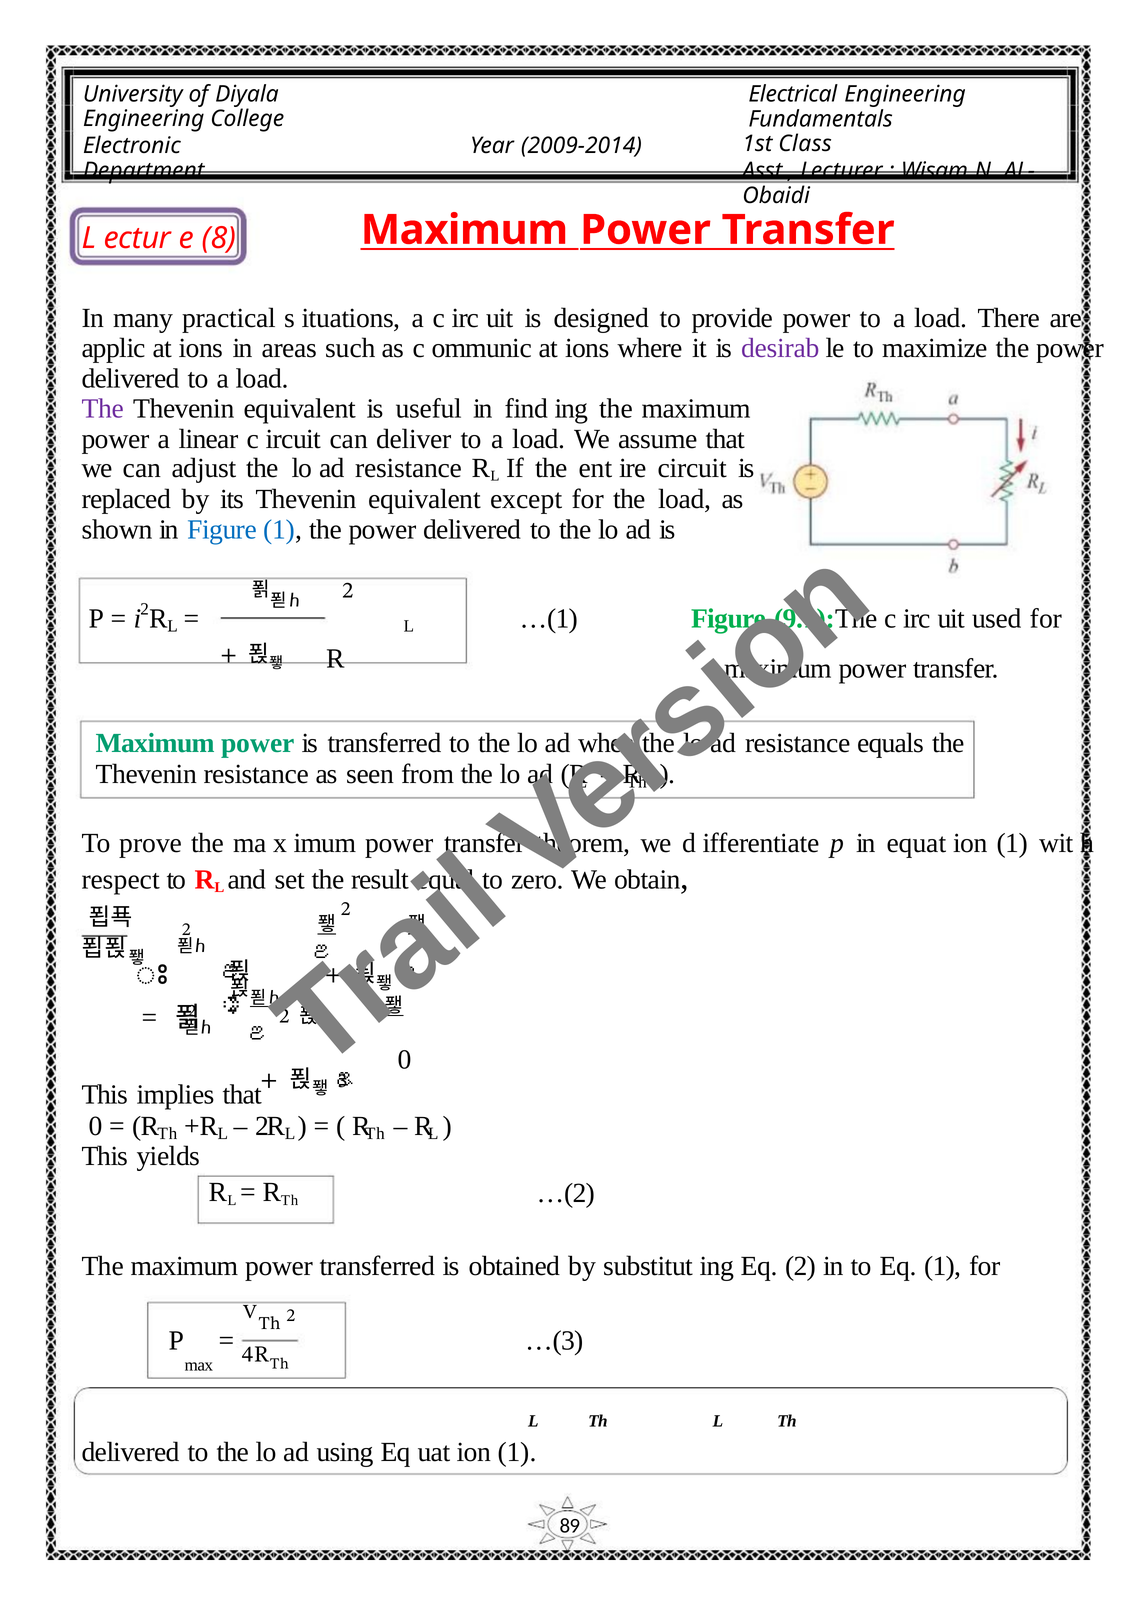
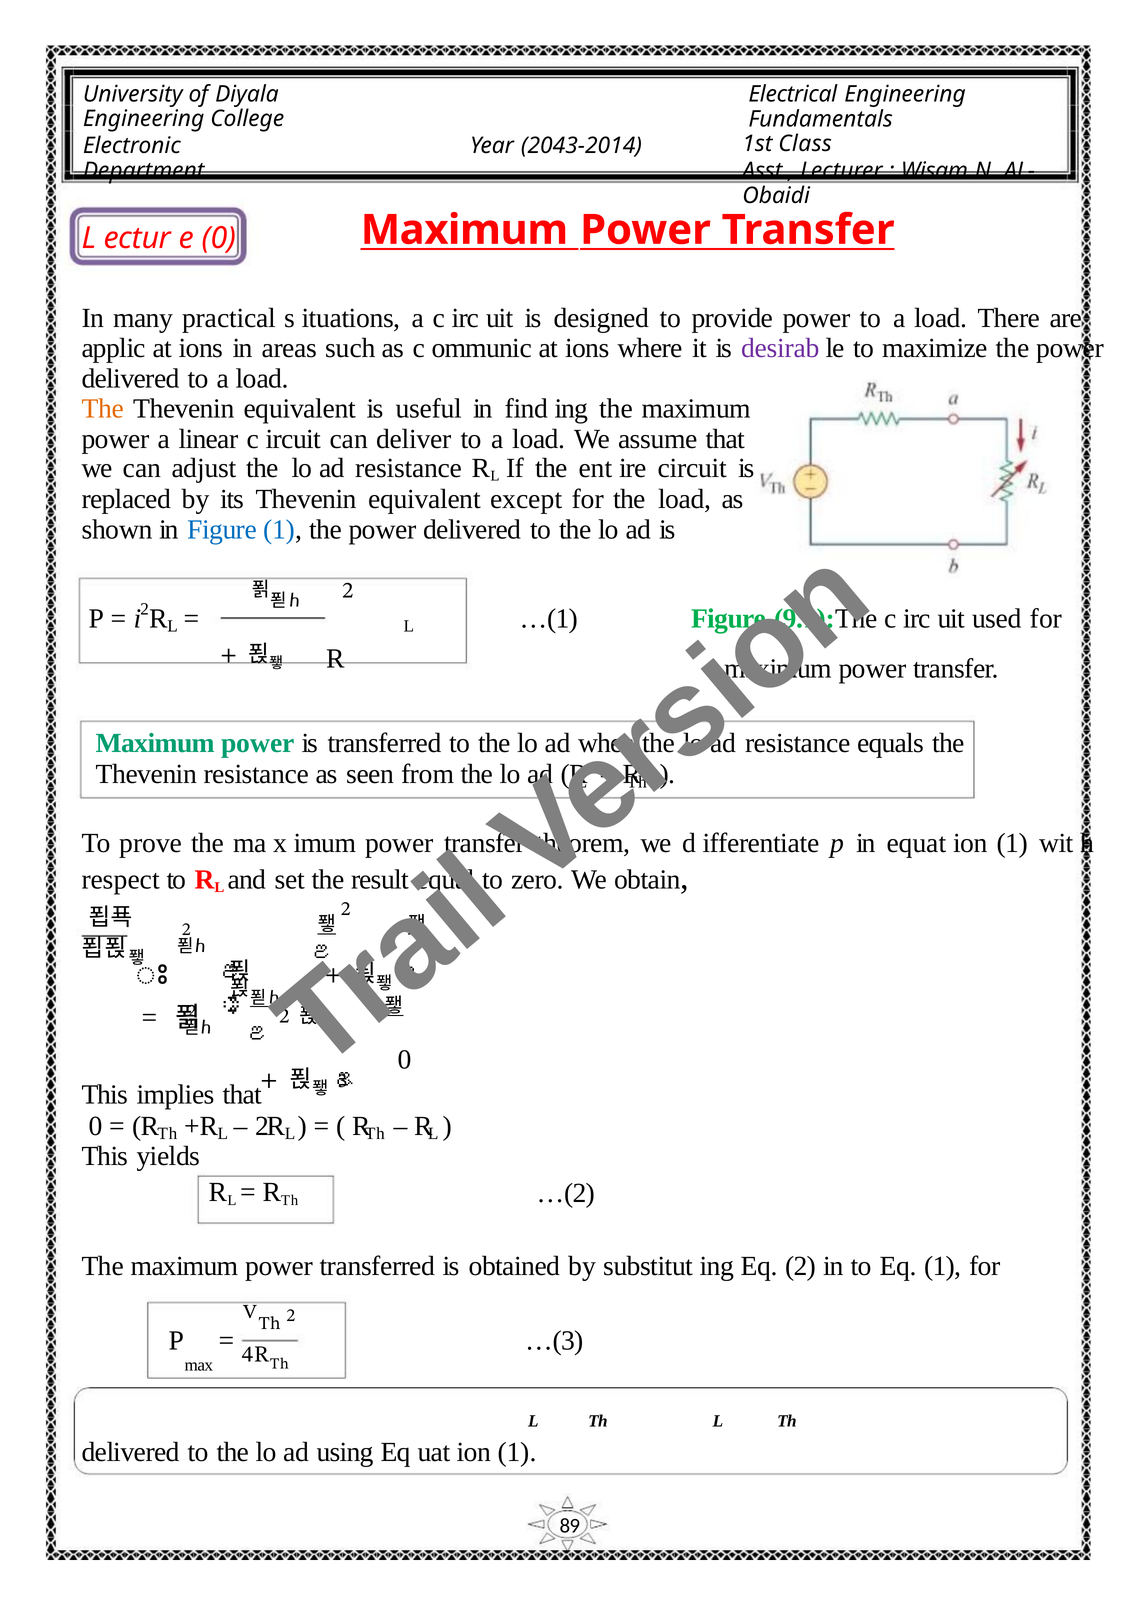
2009-2014: 2009-2014 -> 2043-2014
e 8: 8 -> 0
The at (103, 409) colour: purple -> orange
